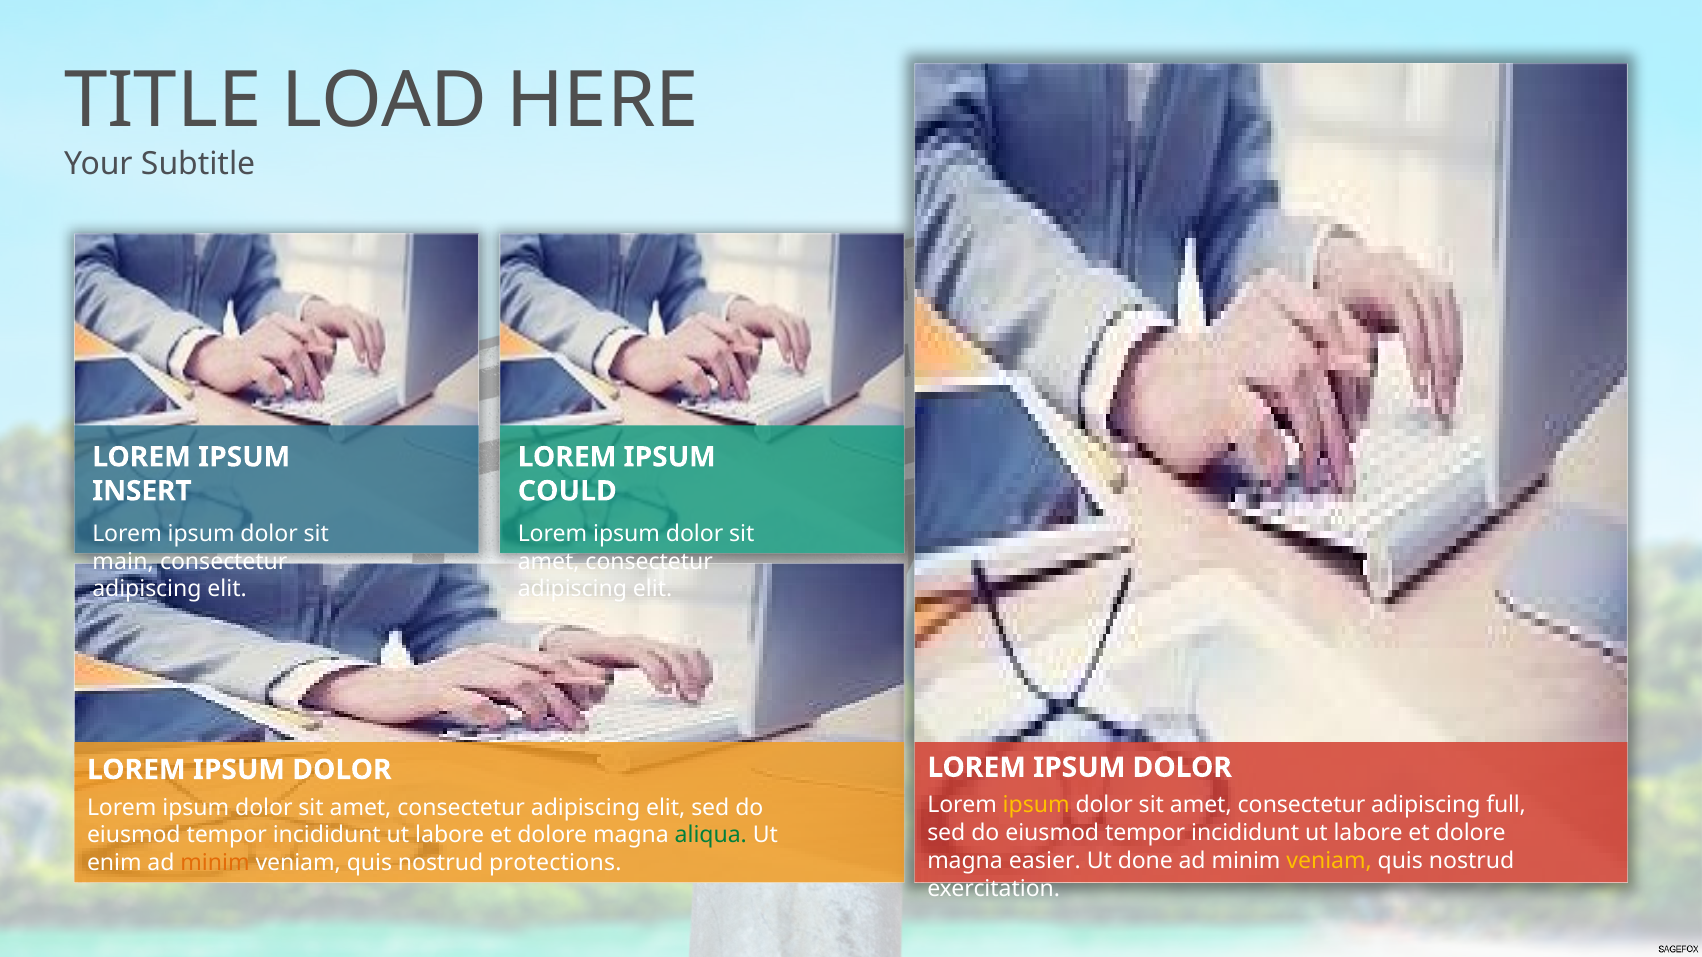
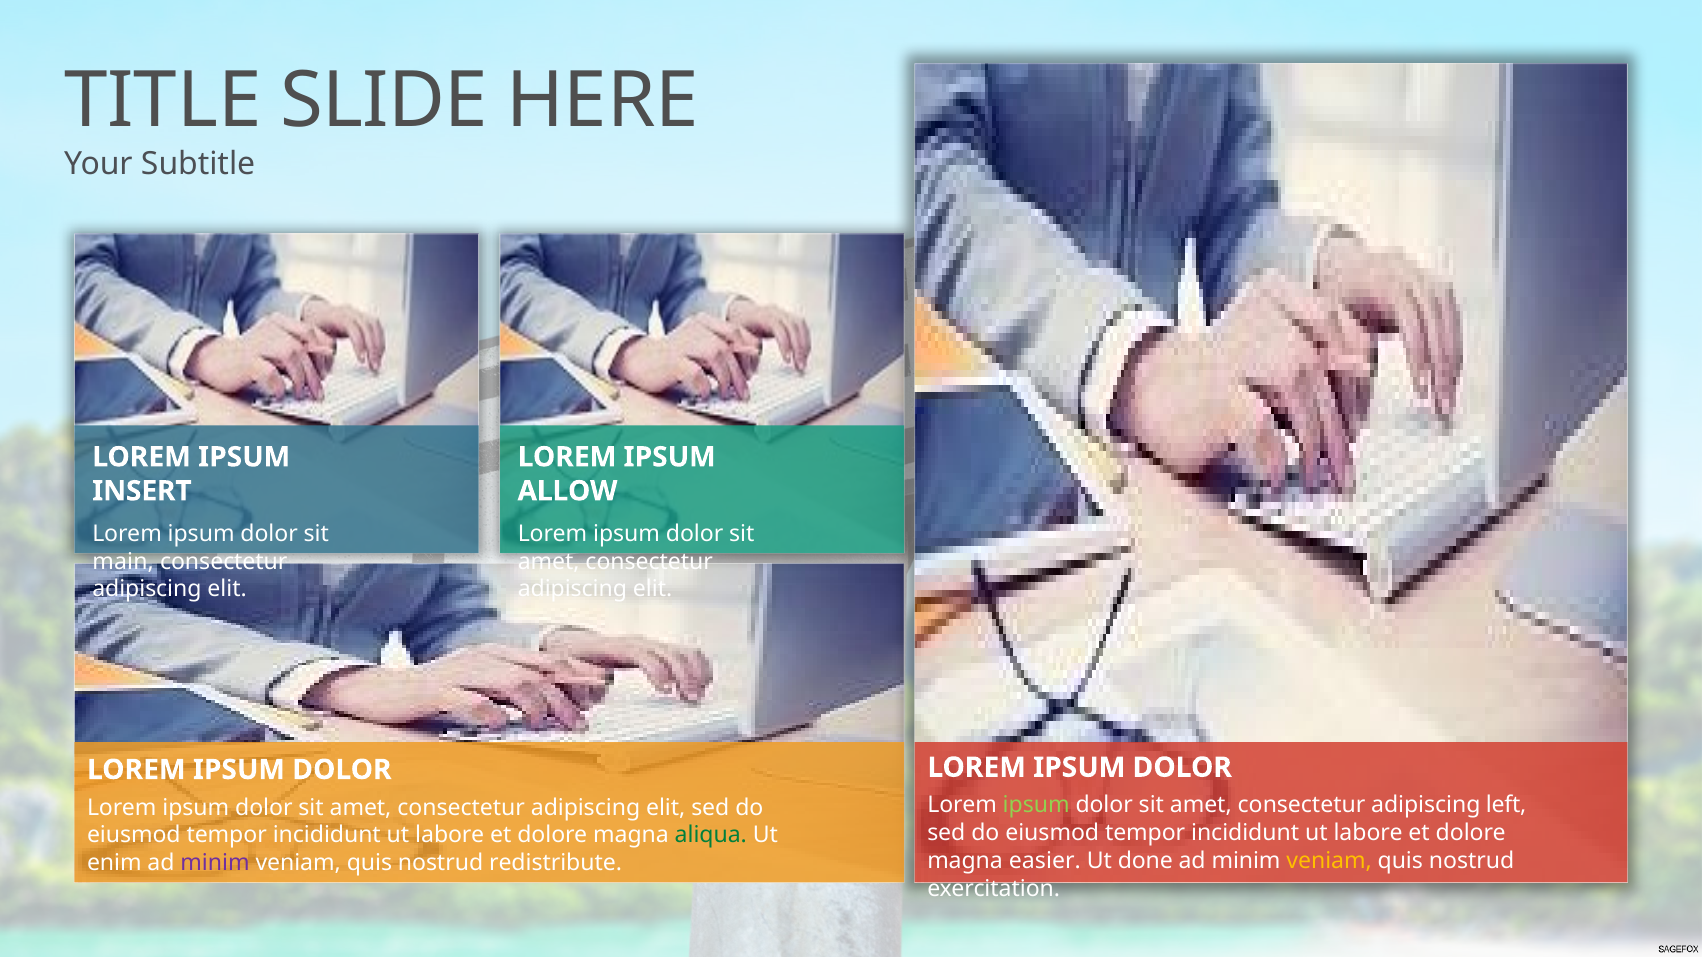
LOAD: LOAD -> SLIDE
COULD: COULD -> ALLOW
ipsum at (1036, 806) colour: yellow -> light green
full: full -> left
minim at (215, 863) colour: orange -> purple
protections: protections -> redistribute
